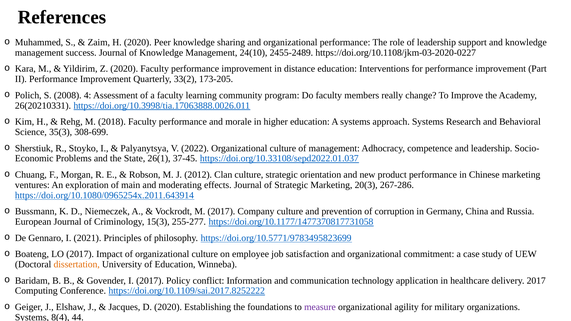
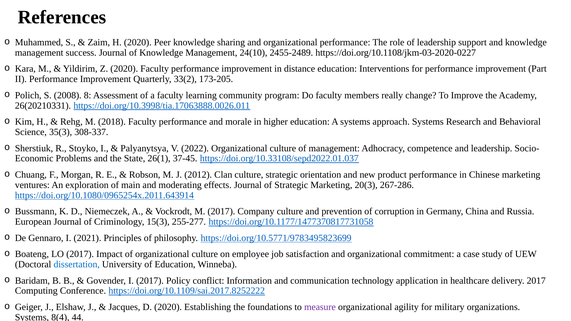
4: 4 -> 8
308-699: 308-699 -> 308-337
dissertation colour: orange -> blue
